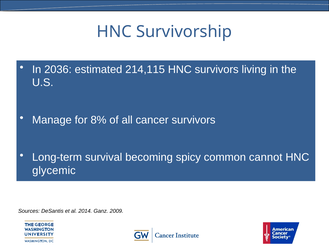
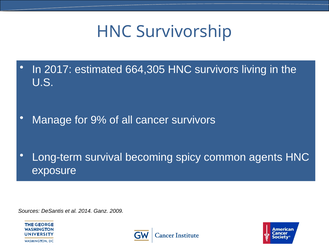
2036: 2036 -> 2017
214,115: 214,115 -> 664,305
8%: 8% -> 9%
cannot: cannot -> agents
glycemic: glycemic -> exposure
